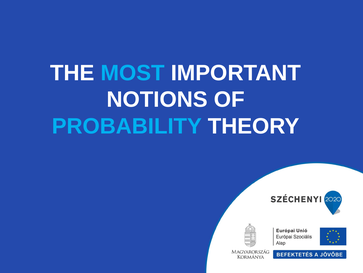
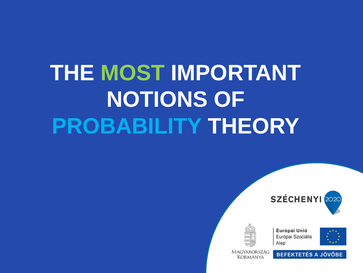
MOST colour: light blue -> light green
